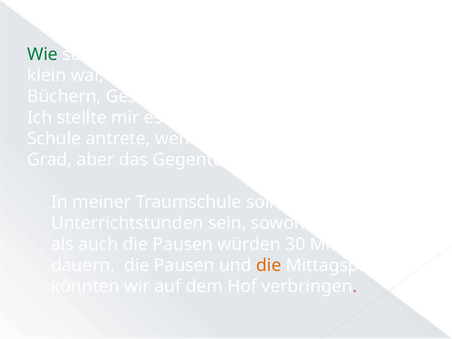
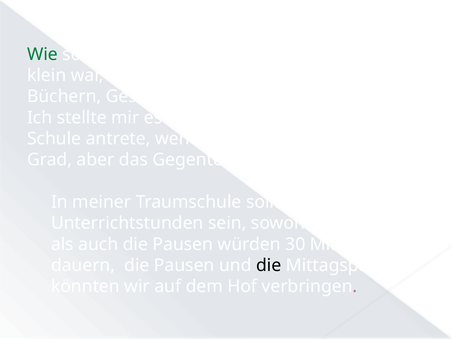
die at (269, 265) colour: orange -> black
